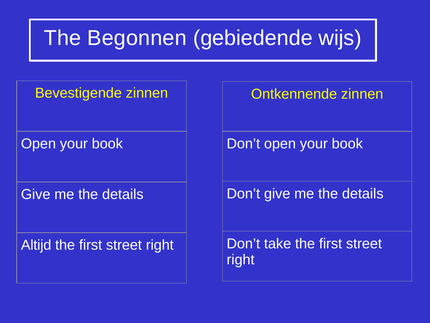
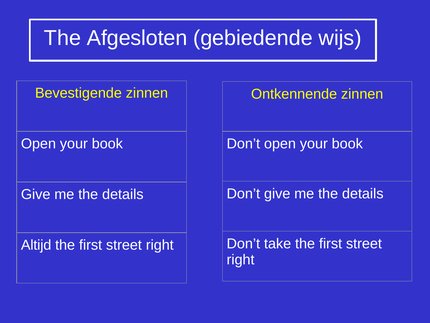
Begonnen: Begonnen -> Afgesloten
